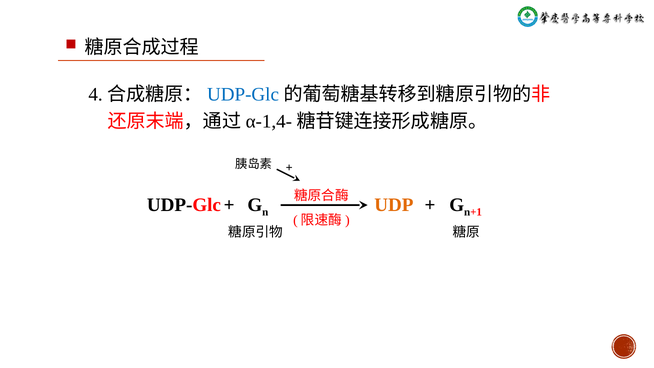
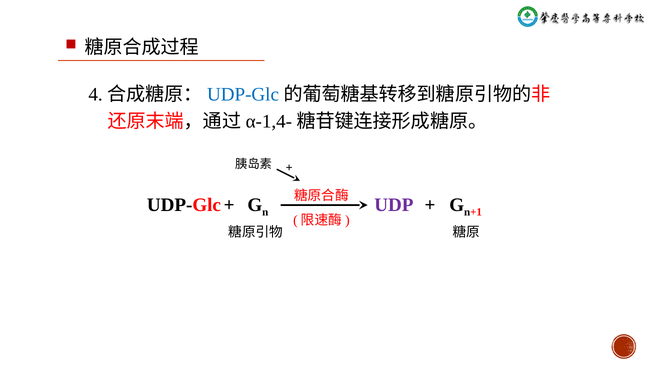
UDP colour: orange -> purple
